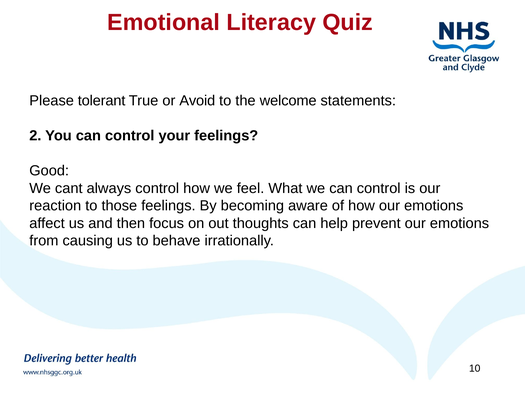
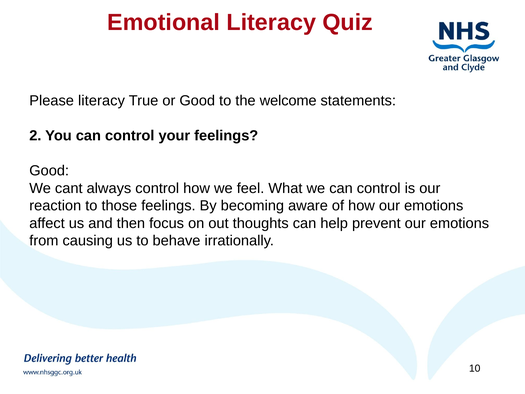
Please tolerant: tolerant -> literacy
or Avoid: Avoid -> Good
